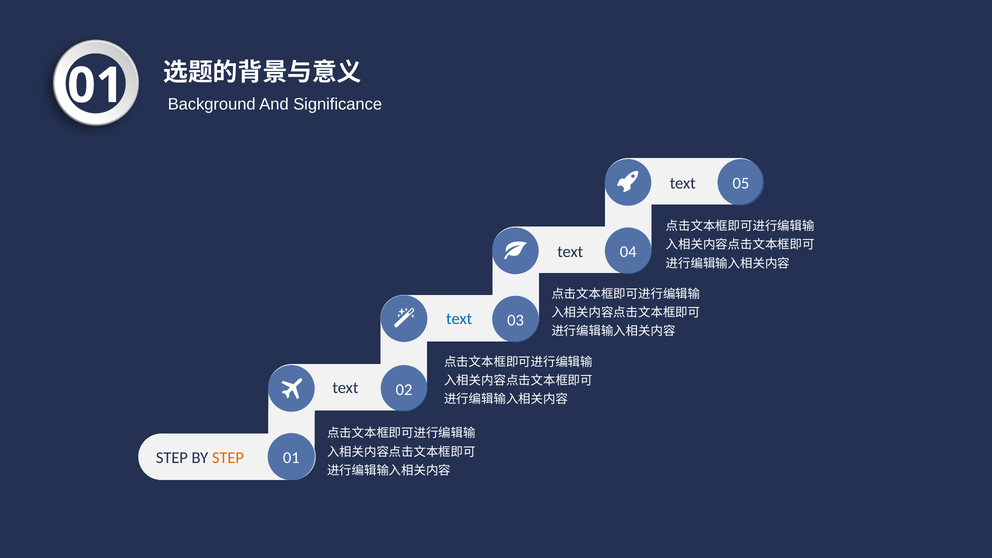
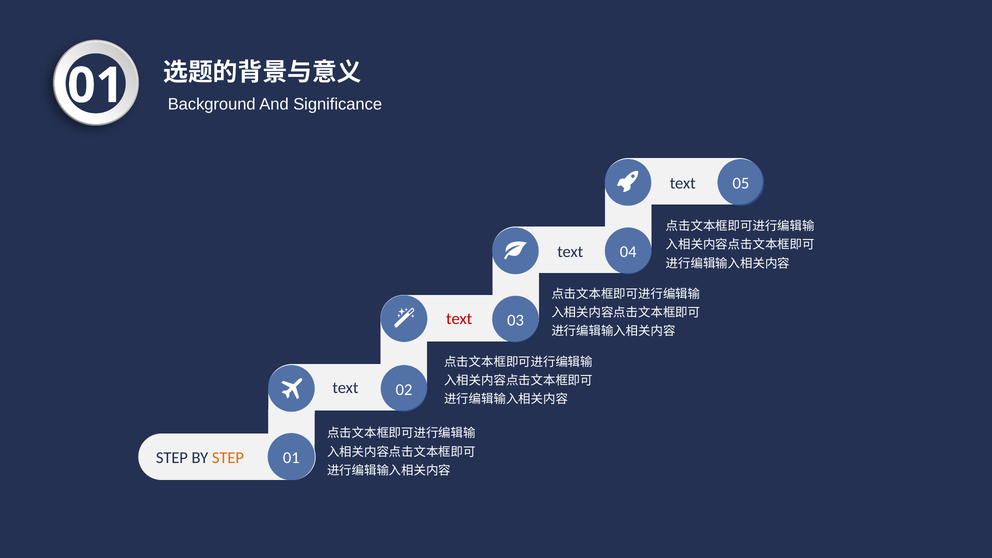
text at (459, 319) colour: blue -> red
